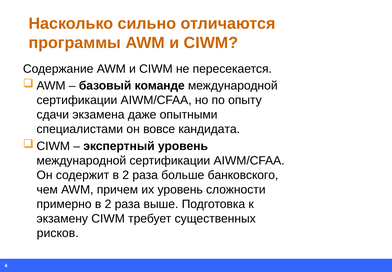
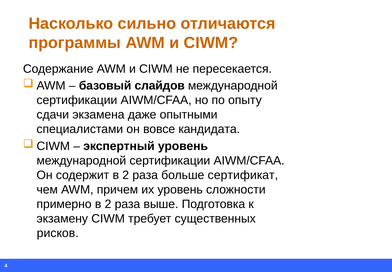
команде: команде -> слайдов
банковского: банковского -> сертификат
